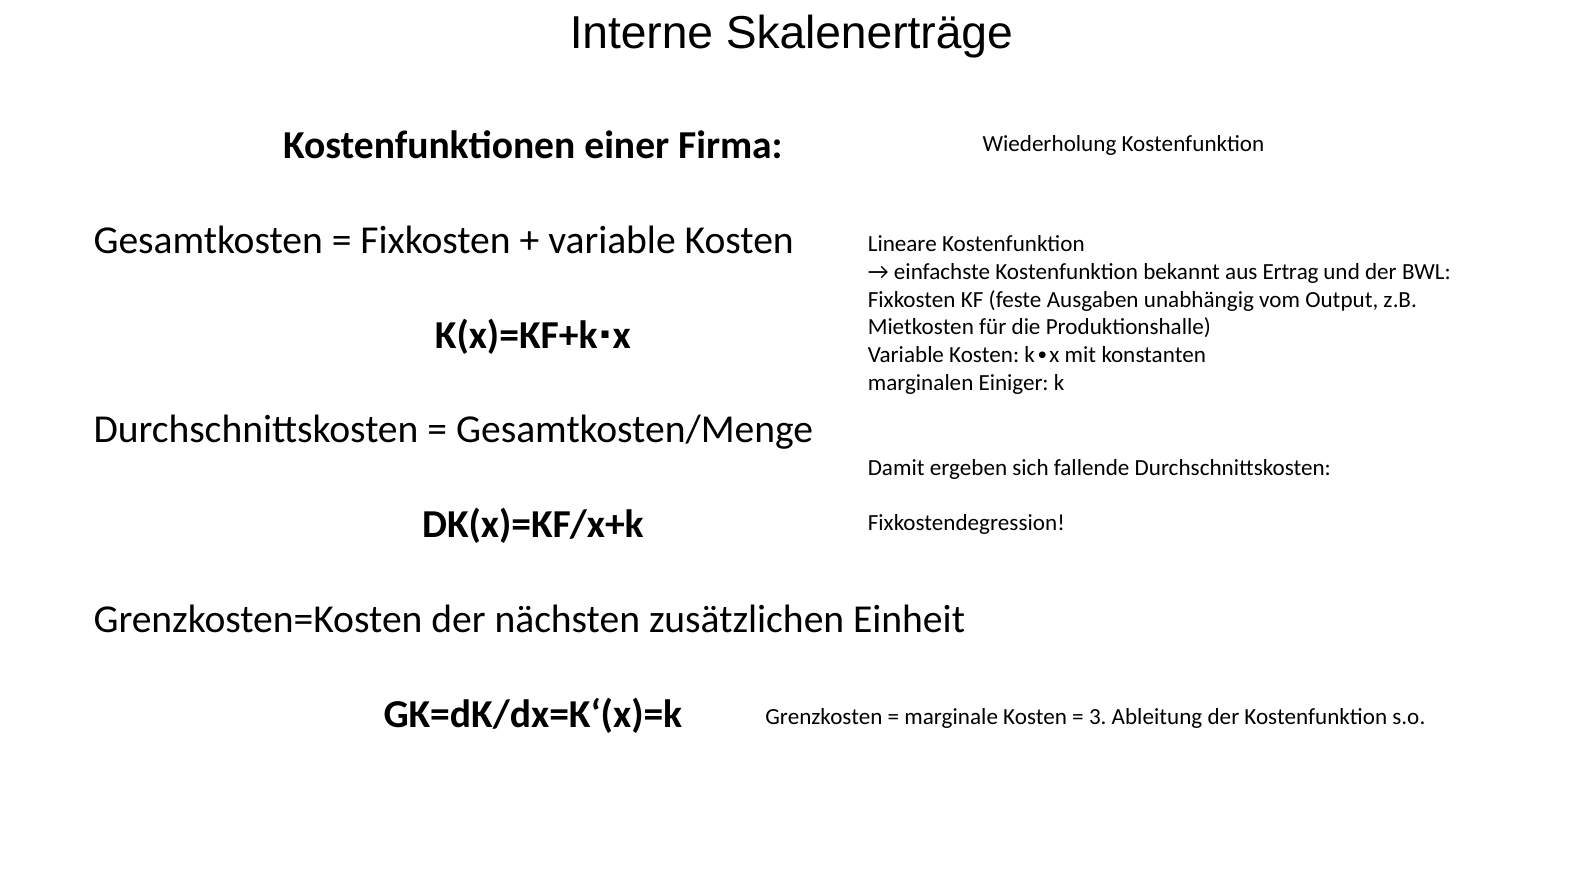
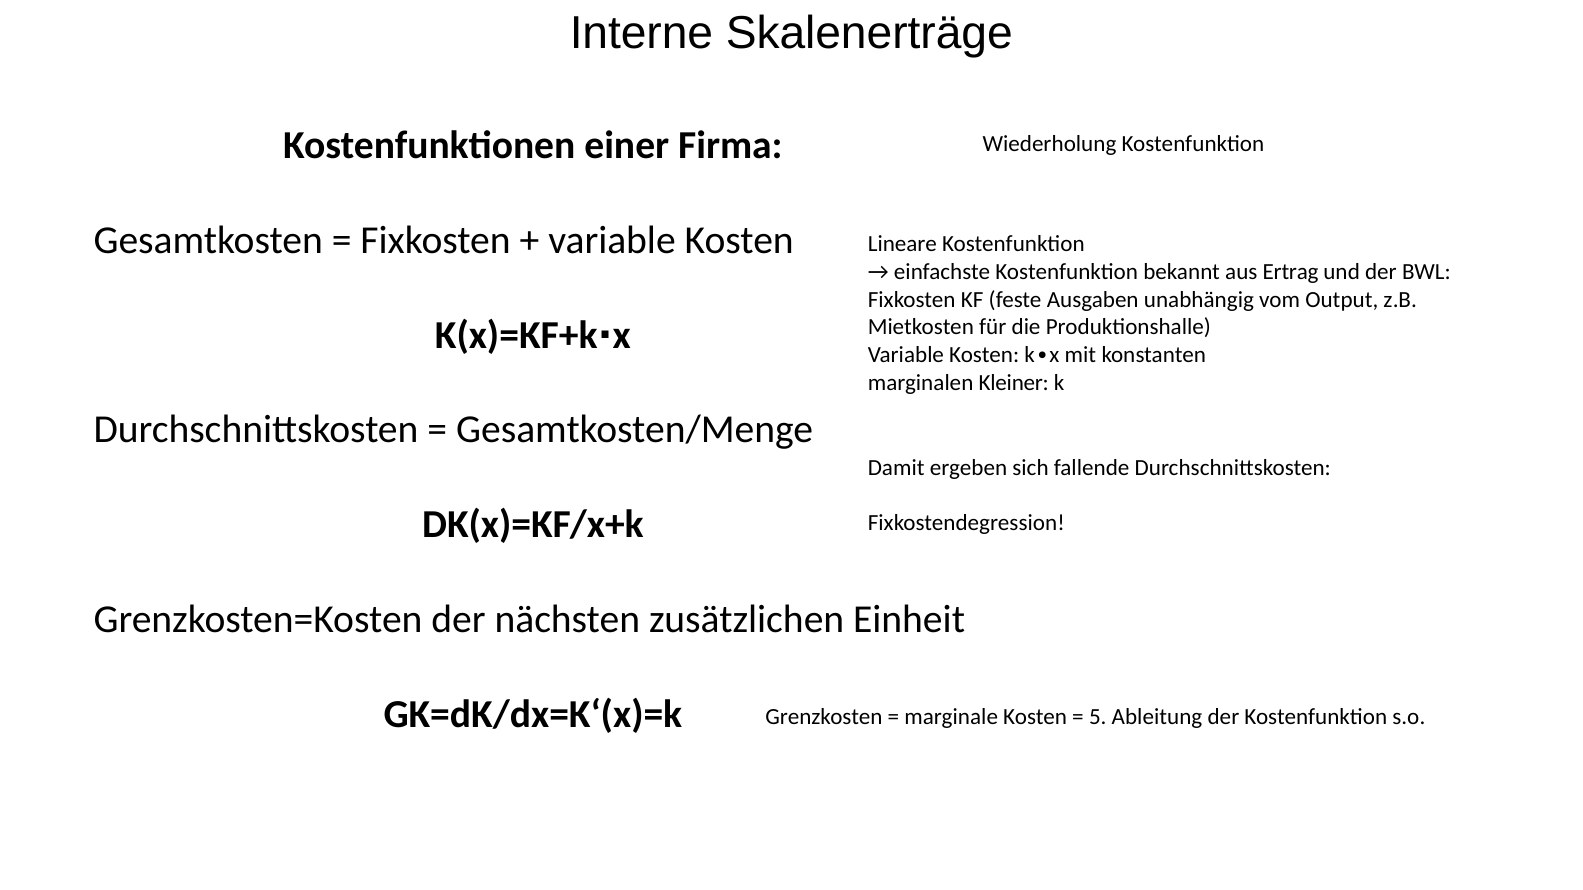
Einiger: Einiger -> Kleiner
3: 3 -> 5
